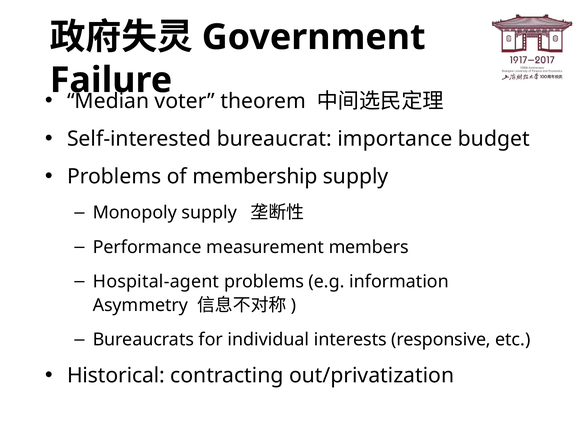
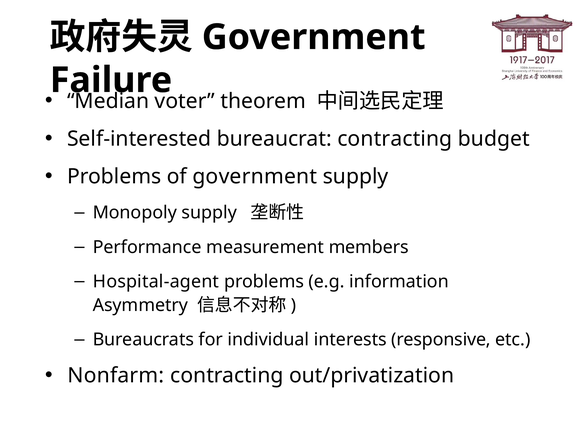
bureaucrat importance: importance -> contracting
of membership: membership -> government
Historical: Historical -> Nonfarm
